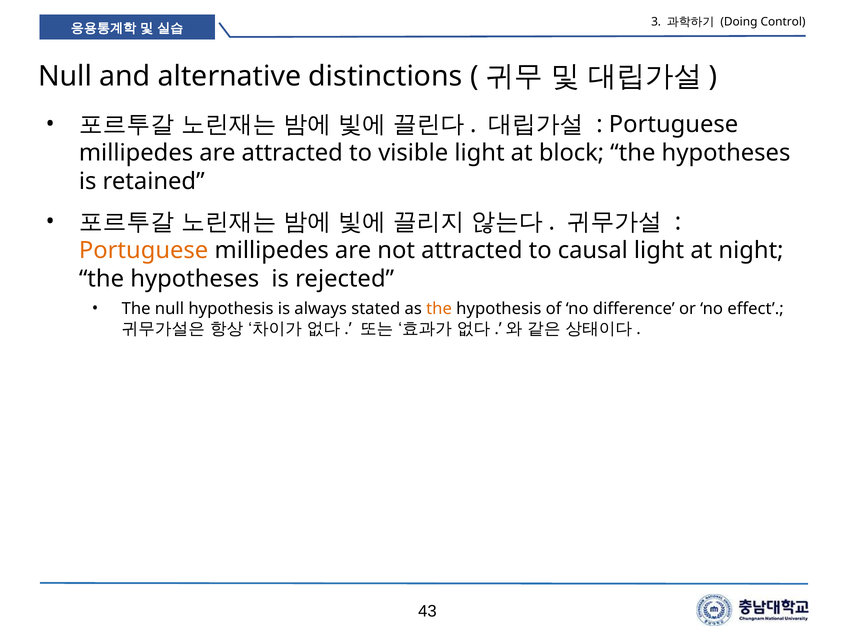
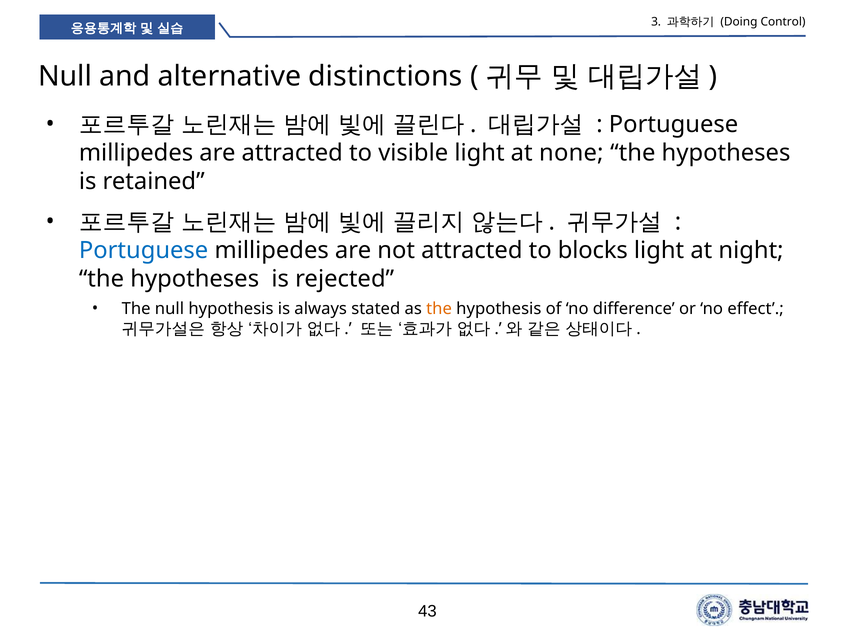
block: block -> none
Portuguese at (144, 251) colour: orange -> blue
causal: causal -> blocks
